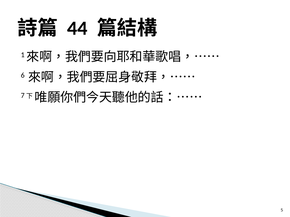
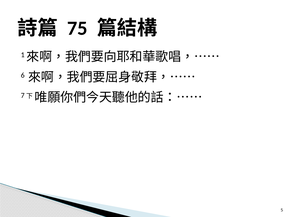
44: 44 -> 75
